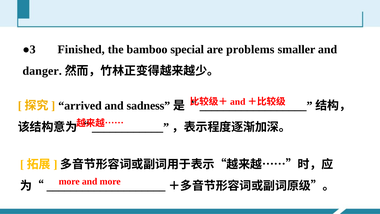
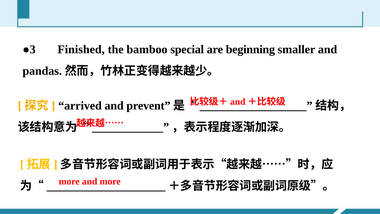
problems: problems -> beginning
danger: danger -> pandas
sadness: sadness -> prevent
